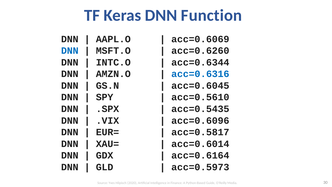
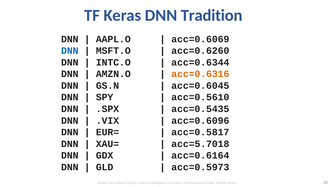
Function: Function -> Tradition
acc=0.6316 colour: blue -> orange
acc=0.6014: acc=0.6014 -> acc=5.7018
